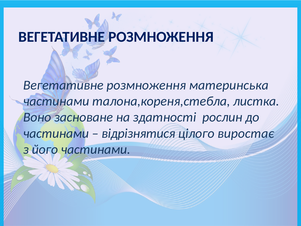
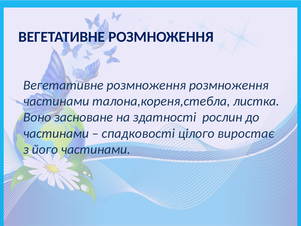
розмноження материнська: материнська -> розмноження
відрізнятися: відрізнятися -> спадковості
